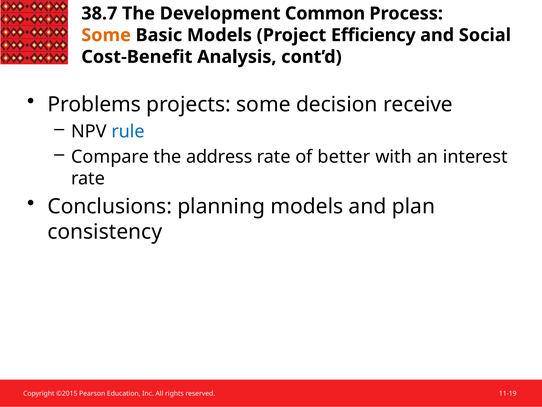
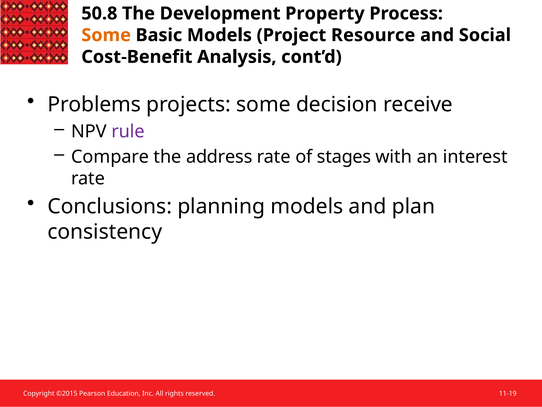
38.7: 38.7 -> 50.8
Common: Common -> Property
Efficiency: Efficiency -> Resource
rule colour: blue -> purple
better: better -> stages
